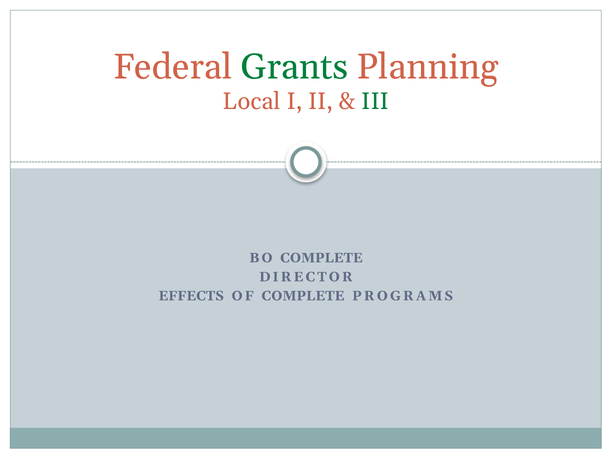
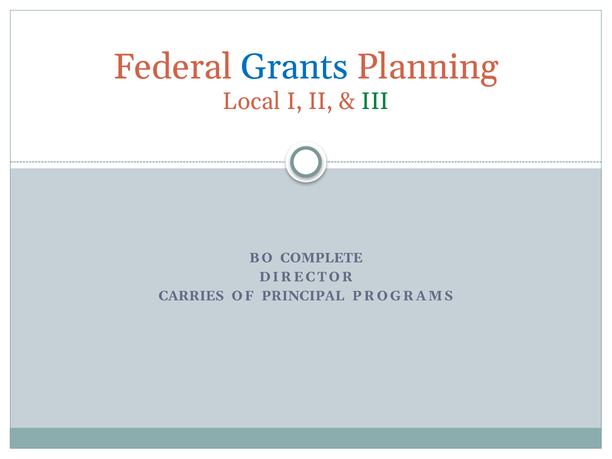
Grants colour: green -> blue
EFFECTS: EFFECTS -> CARRIES
OF COMPLETE: COMPLETE -> PRINCIPAL
